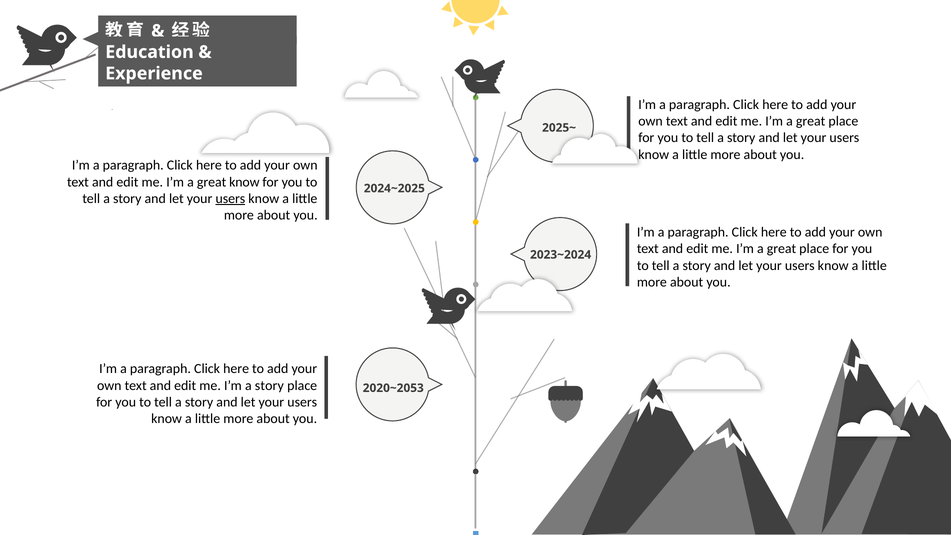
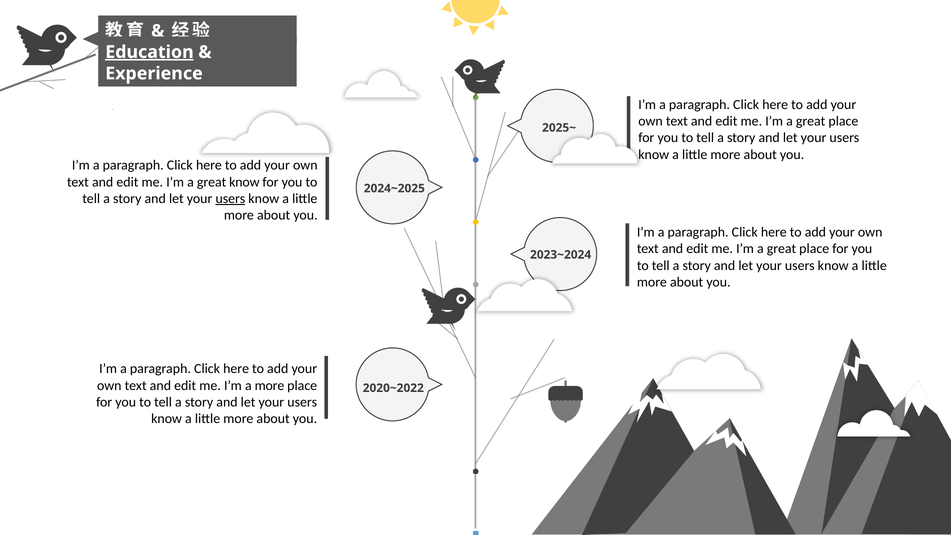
Education underline: none -> present
I’m a story: story -> more
2020~2053: 2020~2053 -> 2020~2022
